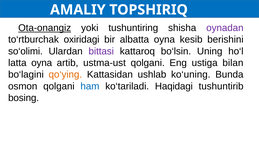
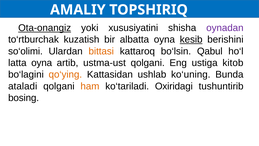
tushuntiring: tushuntiring -> xususiyatini
oxiridagi: oxiridagi -> kuzatish
kesib underline: none -> present
bittasi colour: purple -> orange
Uning: Uning -> Qabul
bilan: bilan -> kitob
osmon: osmon -> ataladi
ham colour: blue -> orange
Haqidagi: Haqidagi -> Oxiridagi
